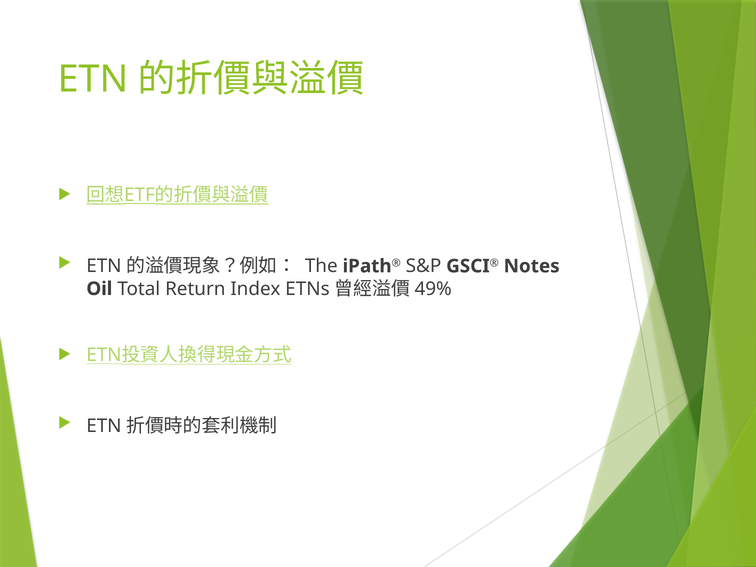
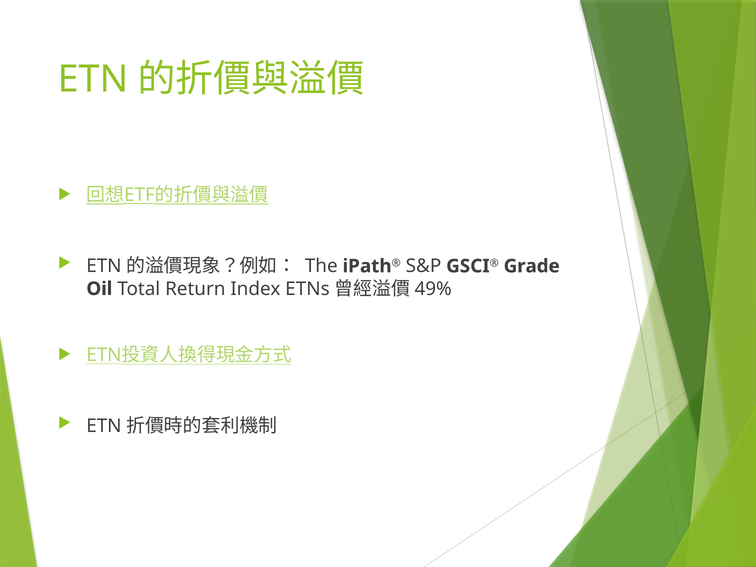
Notes: Notes -> Grade
